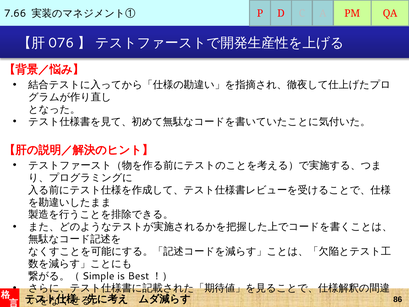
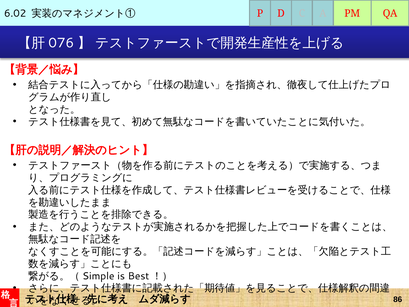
7.66: 7.66 -> 6.02
